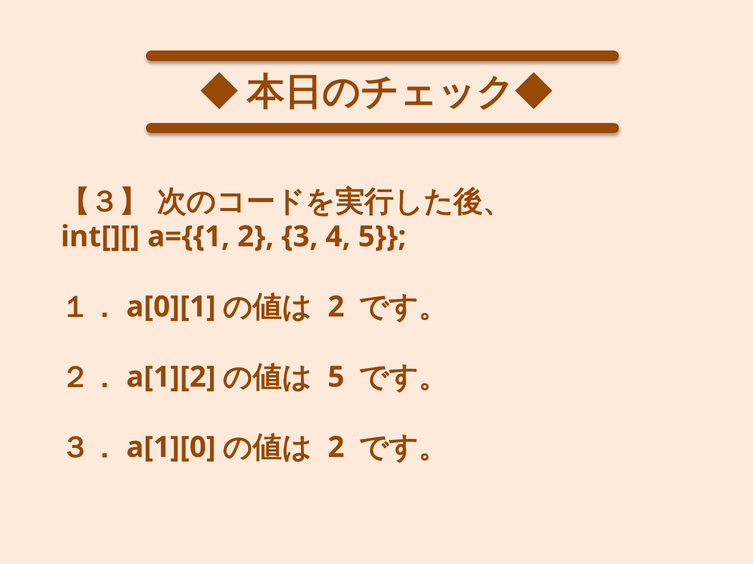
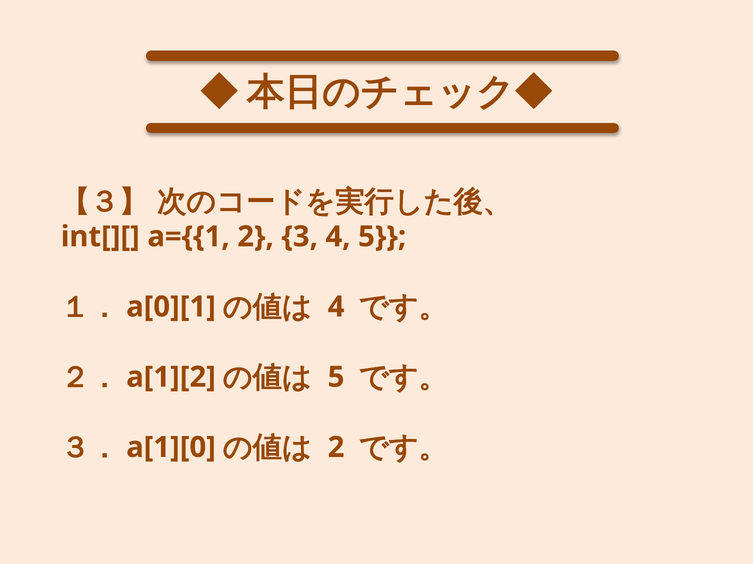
2 at (336, 307): 2 -> 4
